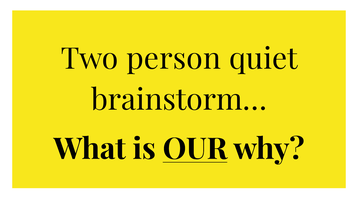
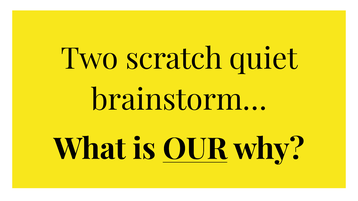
person: person -> scratch
